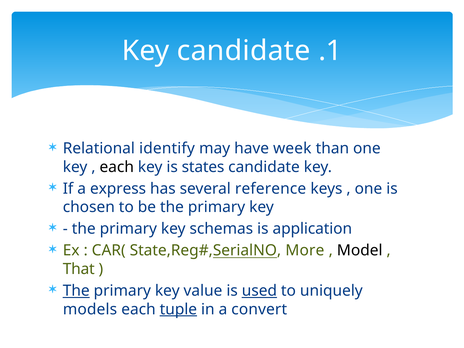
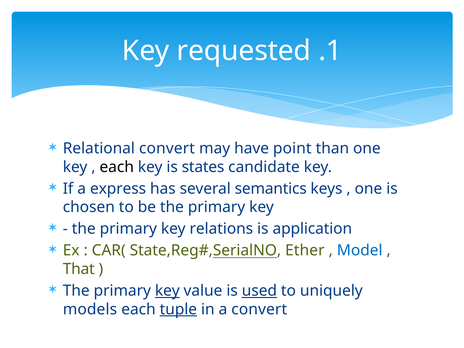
Key candidate: candidate -> requested
Relational identify: identify -> convert
week: week -> point
reference: reference -> semantics
schemas: schemas -> relations
More: More -> Ether
Model colour: black -> blue
The at (76, 291) underline: present -> none
key at (167, 291) underline: none -> present
